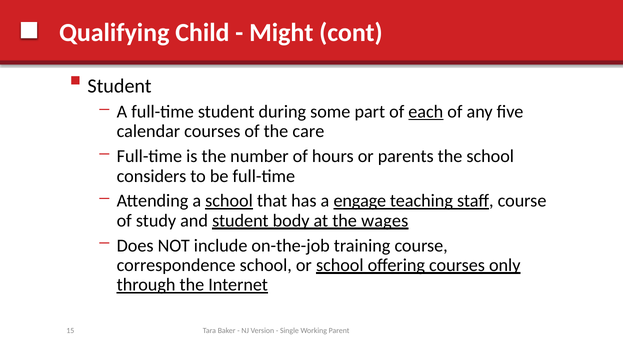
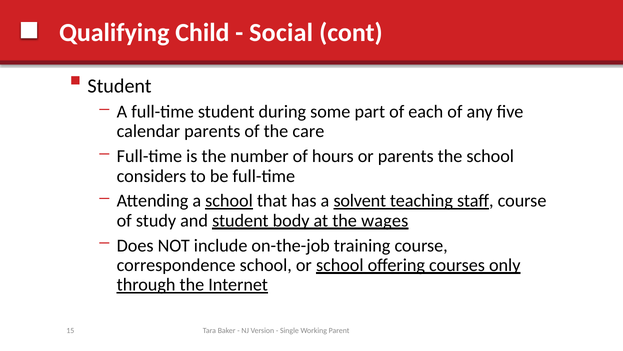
Might: Might -> Social
each underline: present -> none
calendar courses: courses -> parents
engage: engage -> solvent
